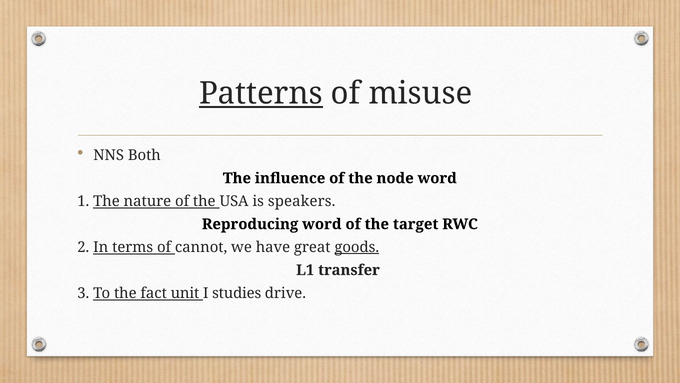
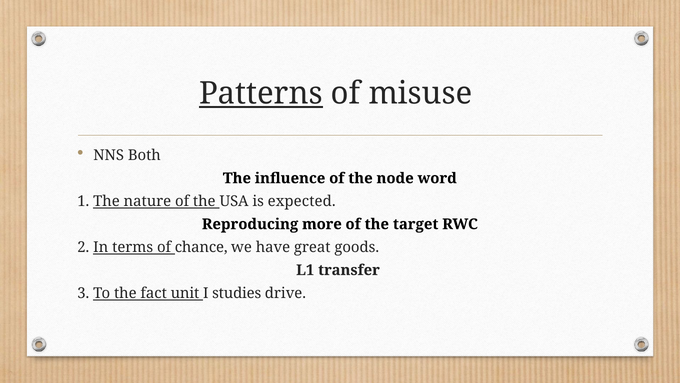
speakers: speakers -> expected
Reproducing word: word -> more
cannot: cannot -> chance
goods underline: present -> none
